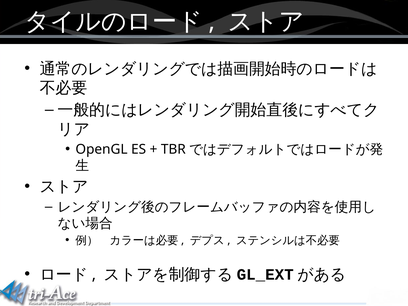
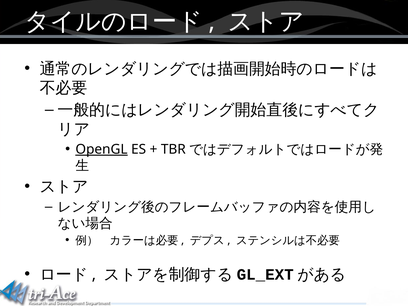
OpenGL underline: none -> present
